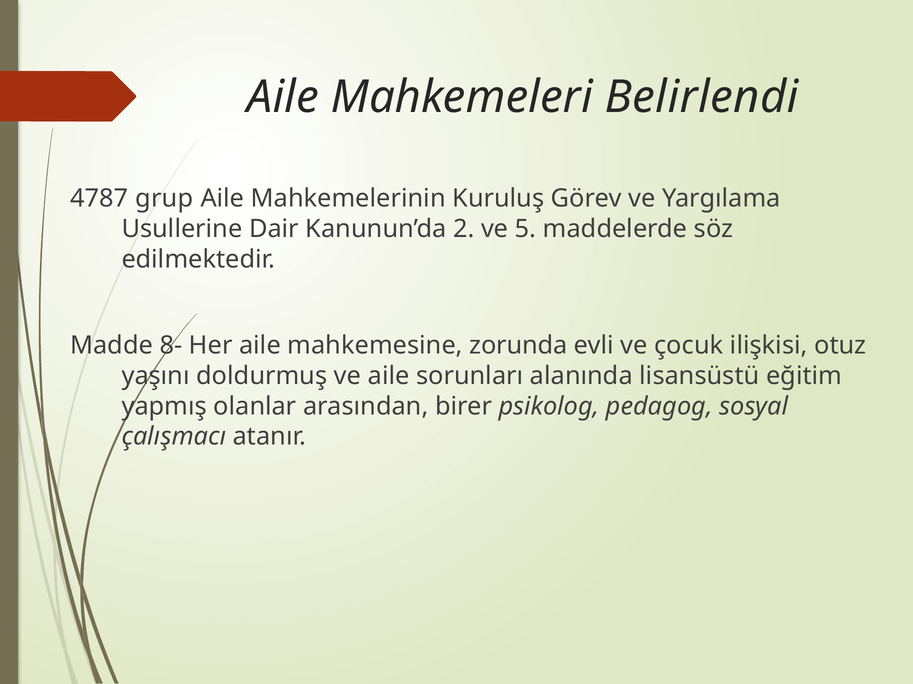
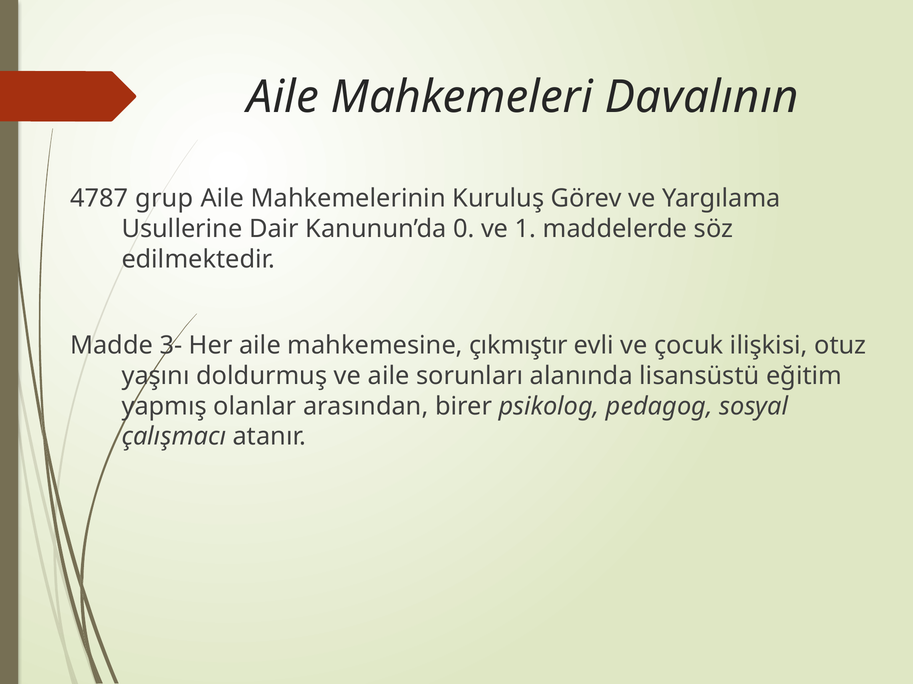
Belirlendi: Belirlendi -> Davalının
2: 2 -> 0
5: 5 -> 1
8-: 8- -> 3-
zorunda: zorunda -> çıkmıştır
